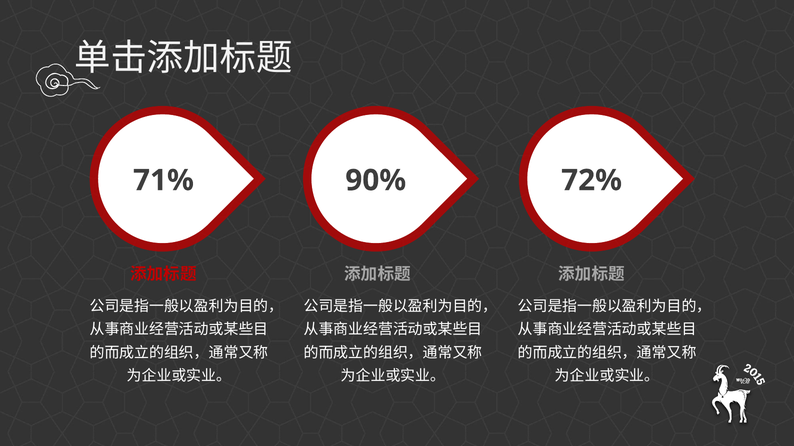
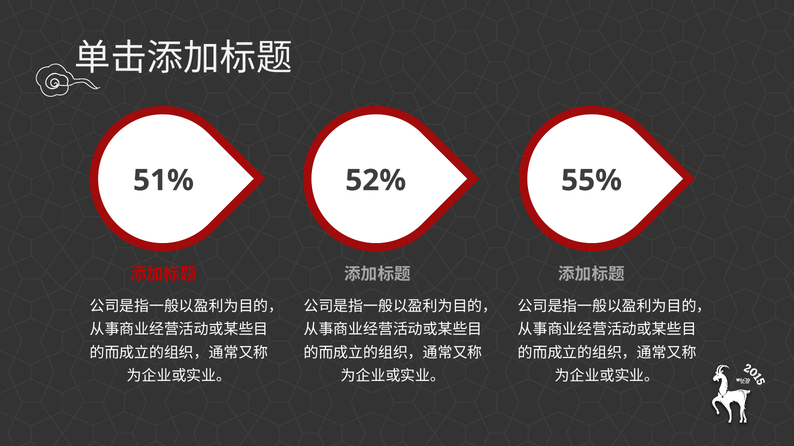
71%: 71% -> 51%
90%: 90% -> 52%
72%: 72% -> 55%
